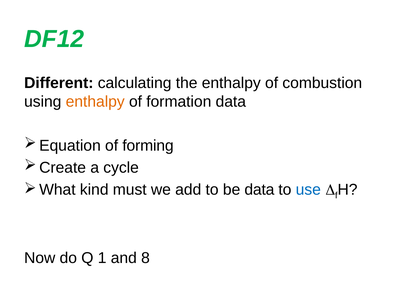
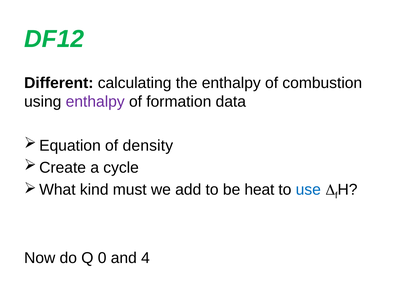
enthalpy at (95, 102) colour: orange -> purple
forming: forming -> density
be data: data -> heat
1: 1 -> 0
8: 8 -> 4
